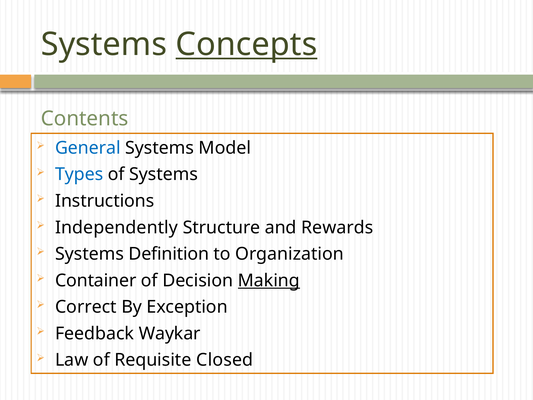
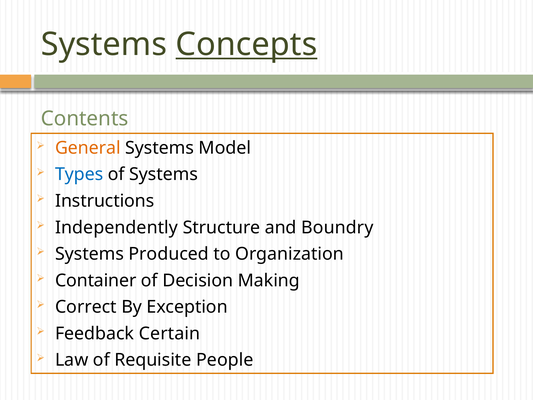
General colour: blue -> orange
Rewards: Rewards -> Boundry
Definition: Definition -> Produced
Making underline: present -> none
Waykar: Waykar -> Certain
Closed: Closed -> People
